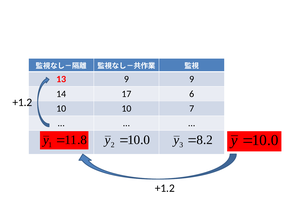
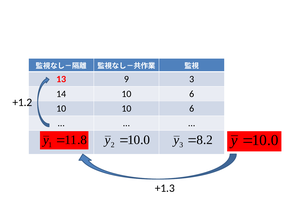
9 9: 9 -> 3
14 17: 17 -> 10
10 10 7: 7 -> 6
+1.2 at (165, 189): +1.2 -> +1.3
